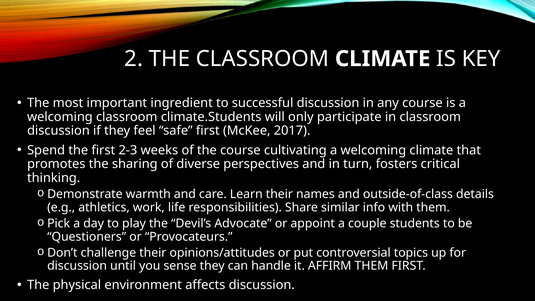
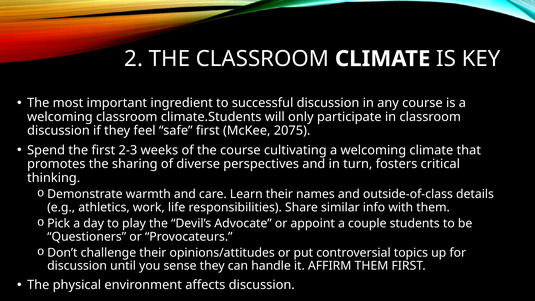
2017: 2017 -> 2075
